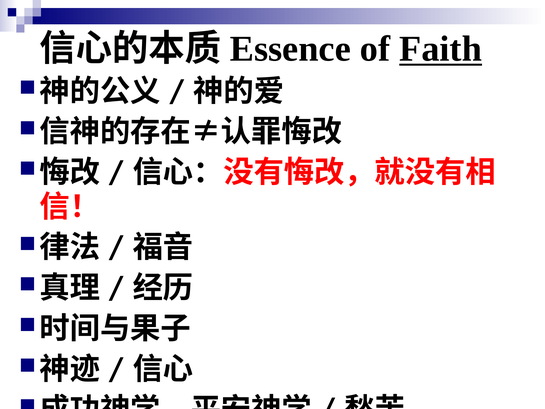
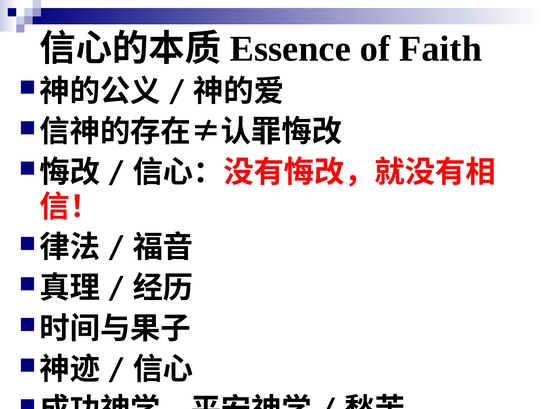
Faith underline: present -> none
